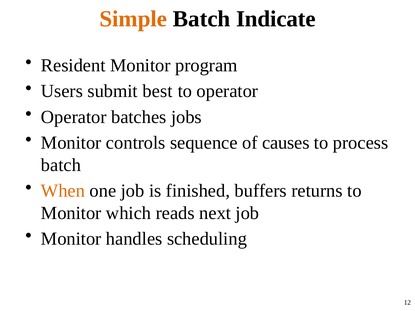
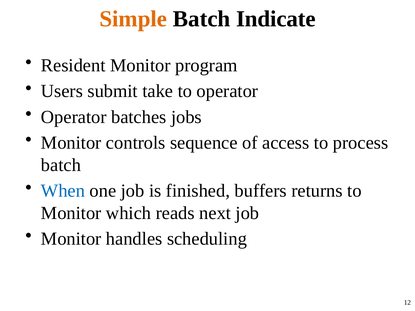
best: best -> take
causes: causes -> access
When colour: orange -> blue
